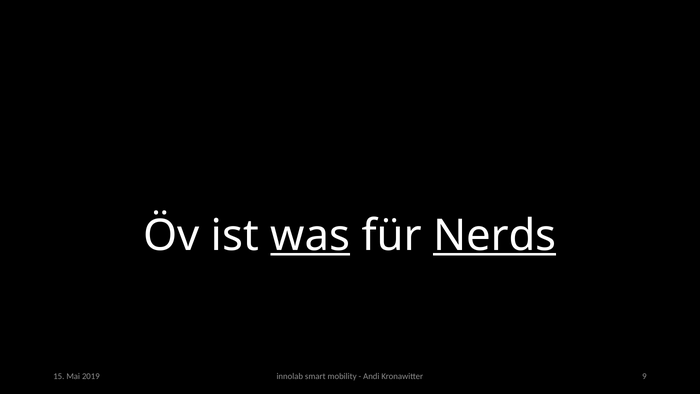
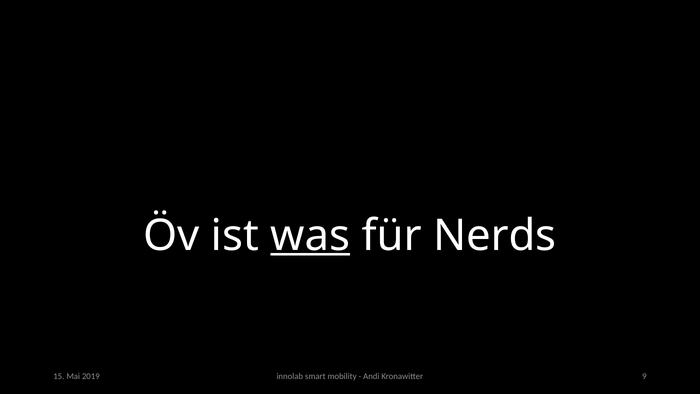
Nerds underline: present -> none
